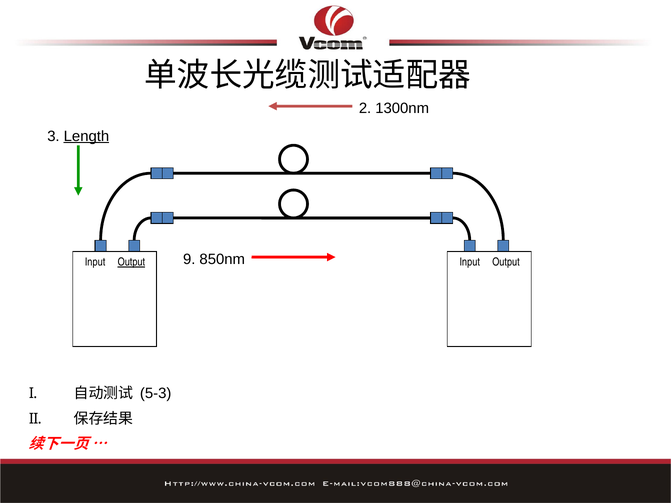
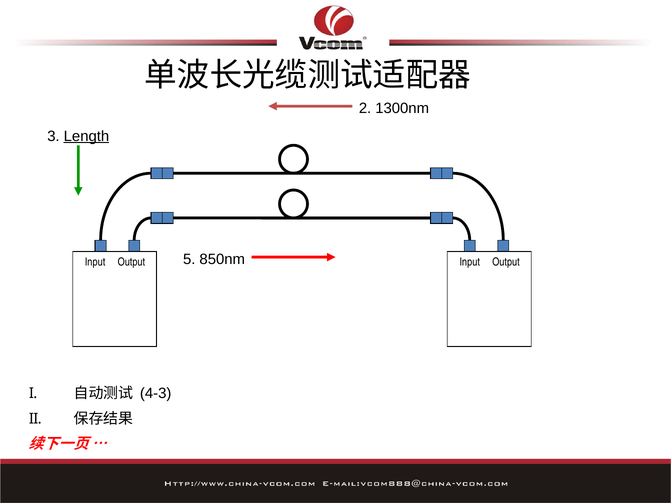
Output at (131, 262) underline: present -> none
9: 9 -> 5
5-3: 5-3 -> 4-3
